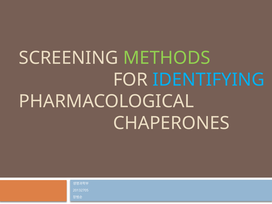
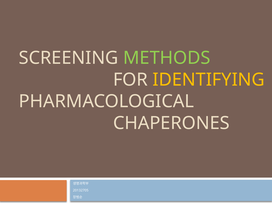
IDENTIFYING colour: light blue -> yellow
